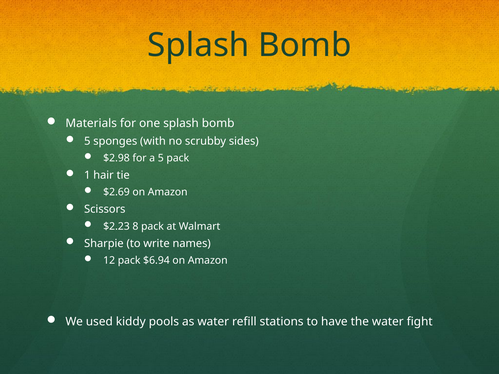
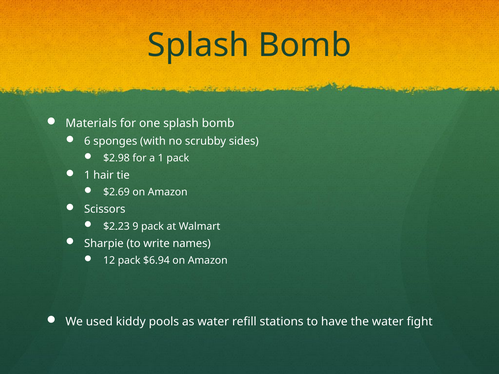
5 at (87, 141): 5 -> 6
a 5: 5 -> 1
8: 8 -> 9
